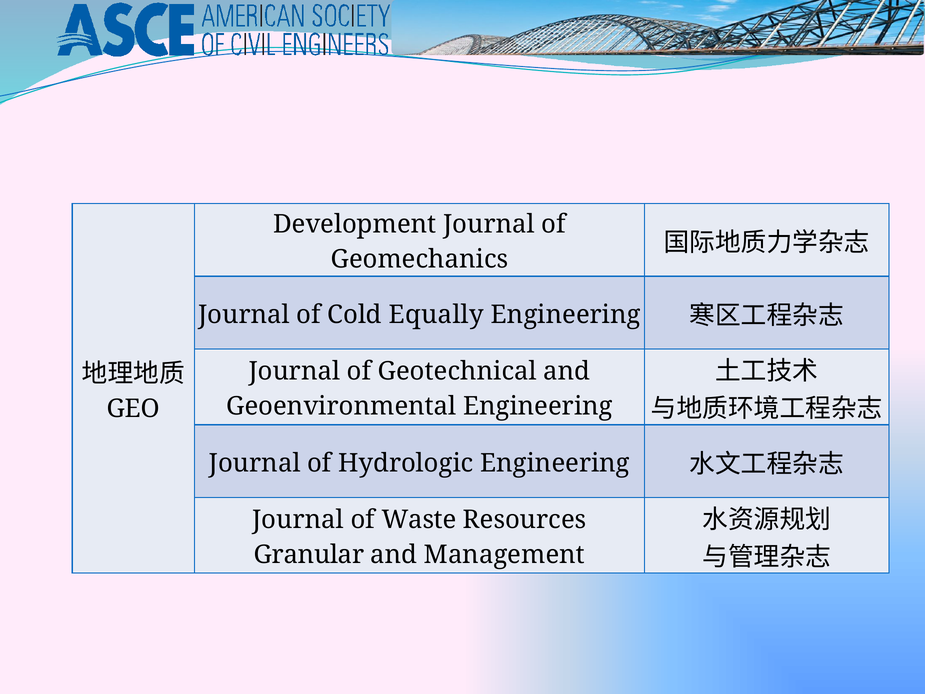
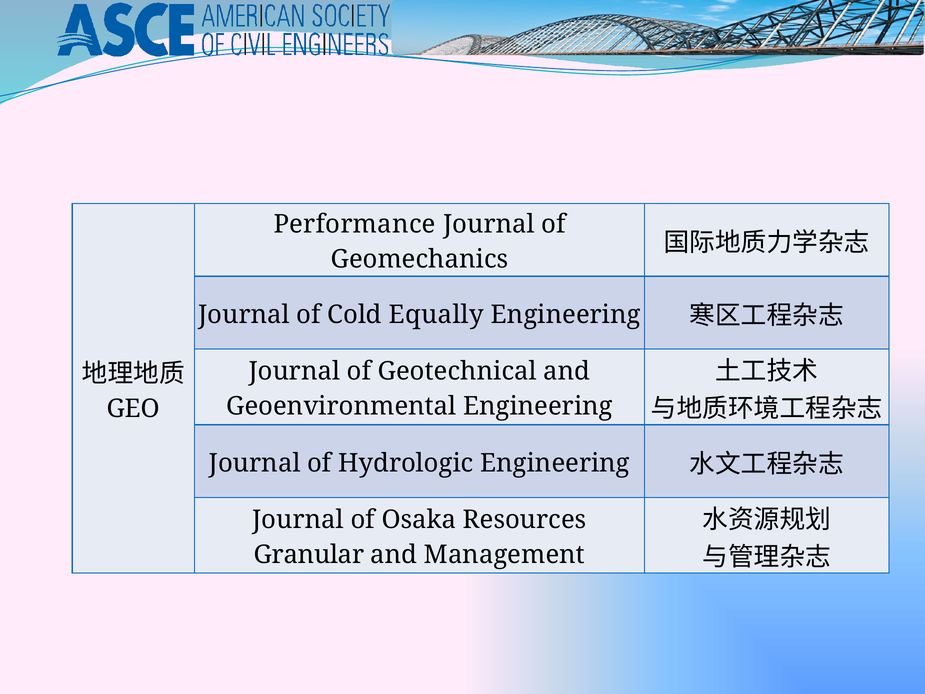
Development: Development -> Performance
Waste: Waste -> Osaka
